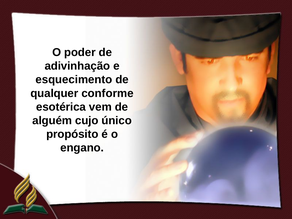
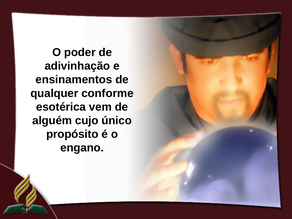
esquecimento: esquecimento -> ensinamentos
